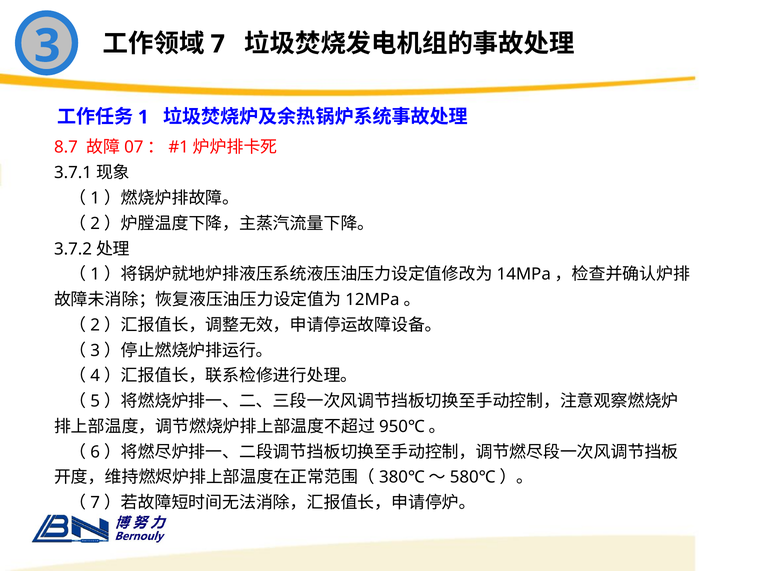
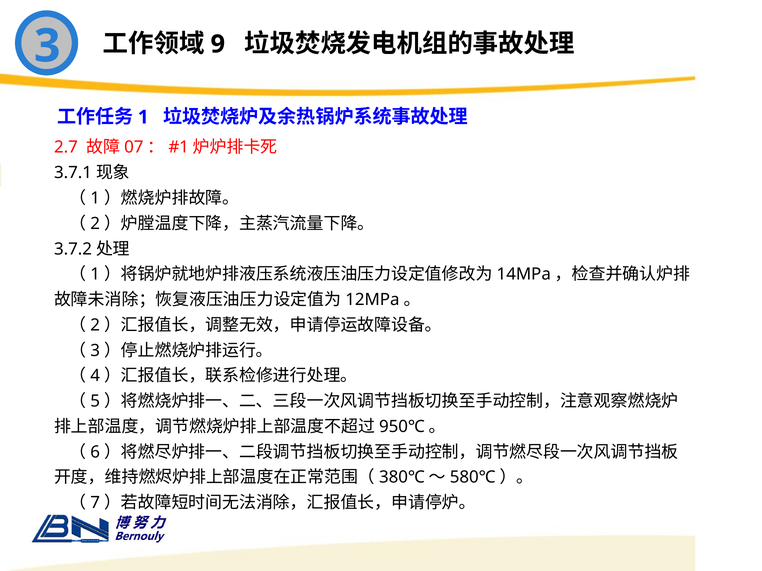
7: 7 -> 9
8.7: 8.7 -> 2.7
